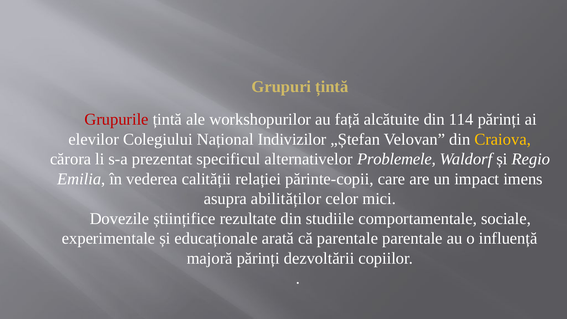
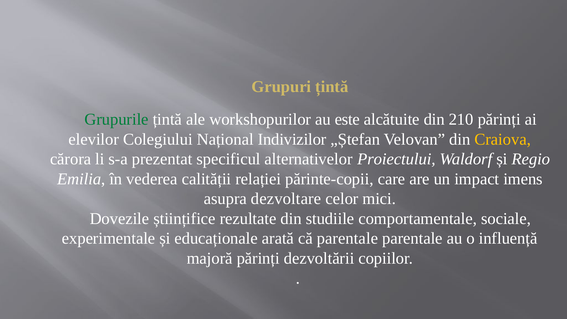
Grupurile colour: red -> green
față: față -> este
114: 114 -> 210
Problemele: Problemele -> Proiectului
abilităților: abilităților -> dezvoltare
